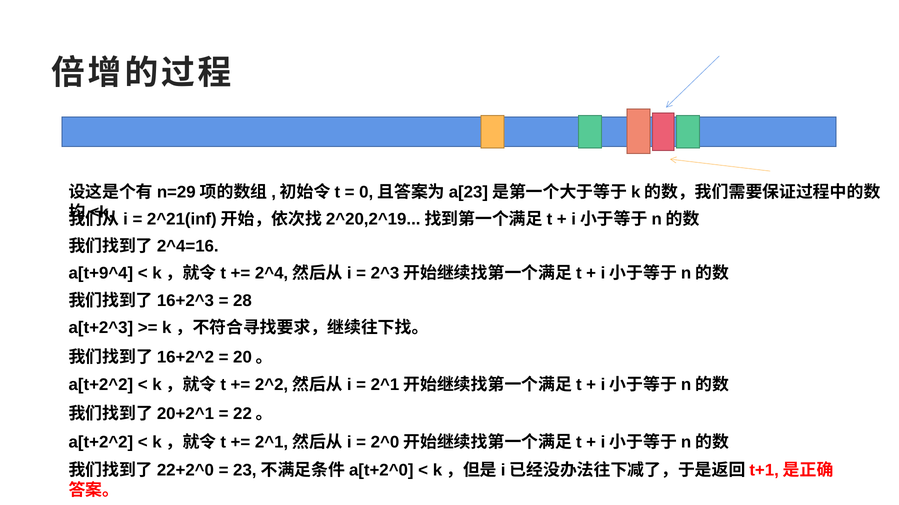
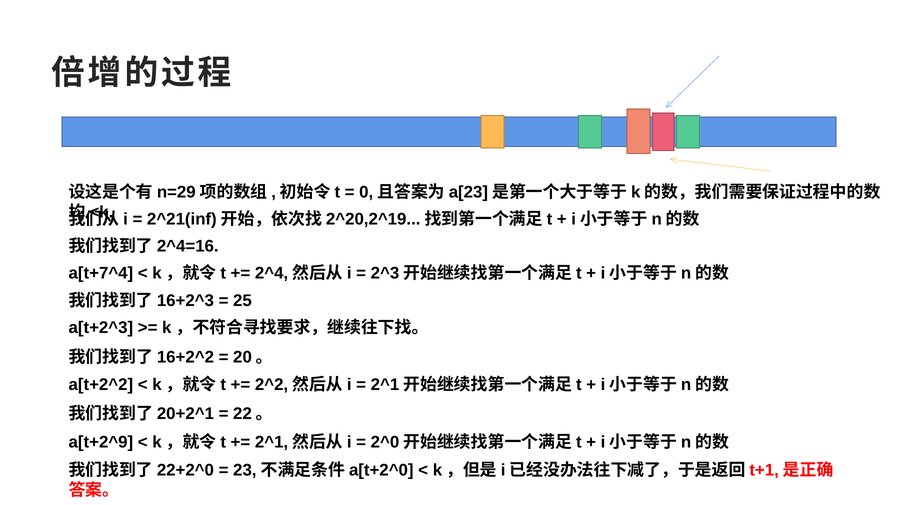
a[t+9^4: a[t+9^4 -> a[t+7^4
28: 28 -> 25
a[t+2^2 at (101, 443): a[t+2^2 -> a[t+2^9
